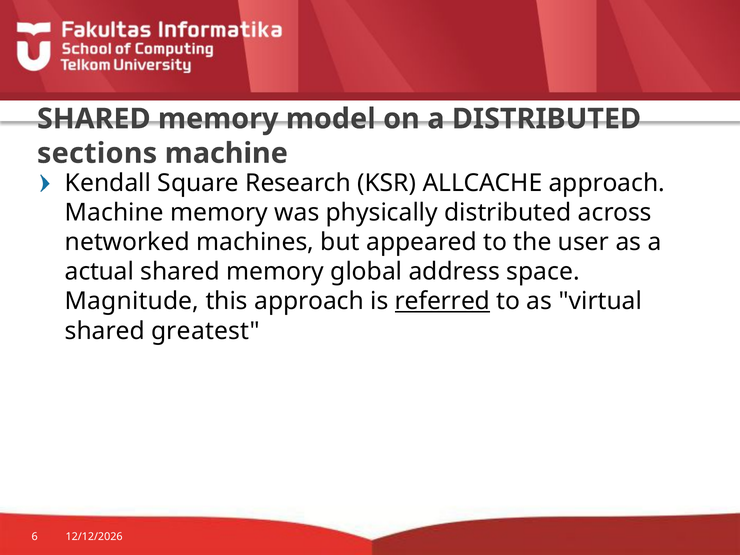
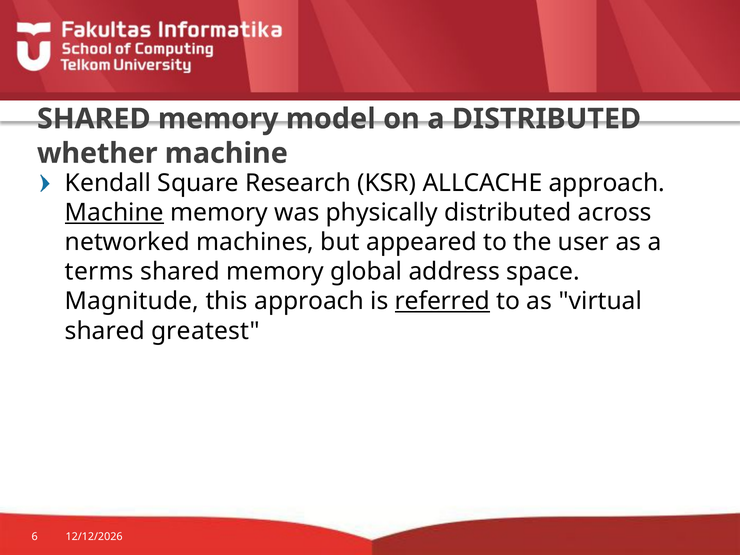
sections: sections -> whether
Machine at (114, 212) underline: none -> present
actual: actual -> terms
